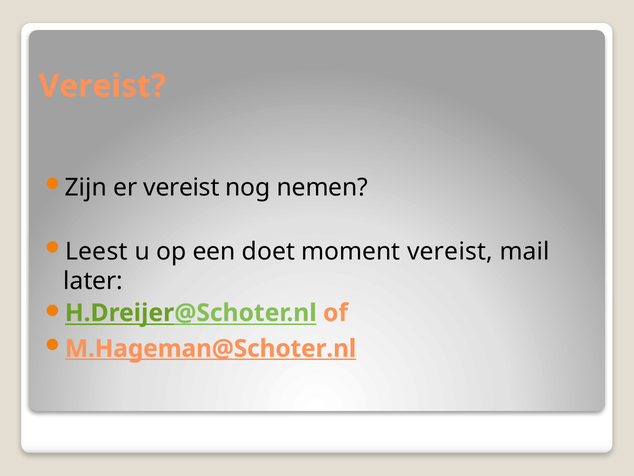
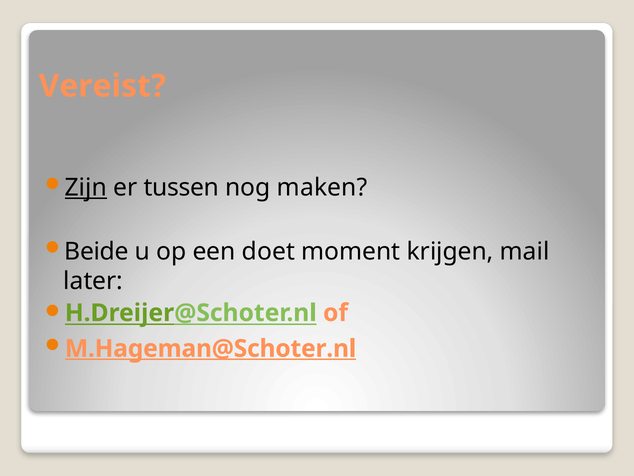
Zijn underline: none -> present
er vereist: vereist -> tussen
nemen: nemen -> maken
Leest: Leest -> Beide
moment vereist: vereist -> krijgen
